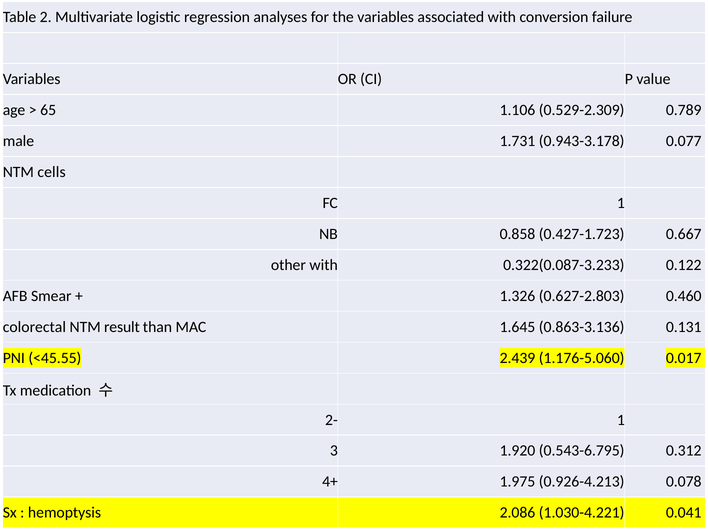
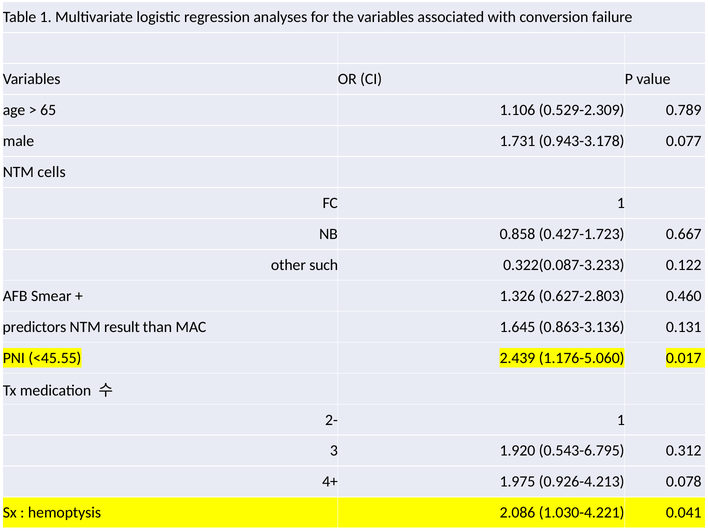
Table 2: 2 -> 1
other with: with -> such
colorectal: colorectal -> predictors
